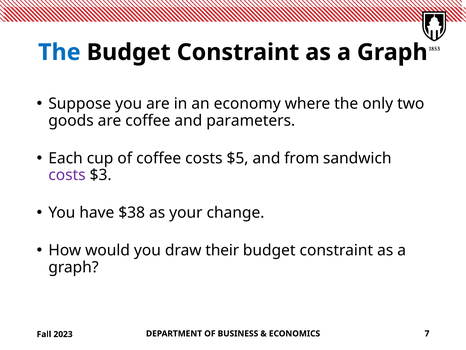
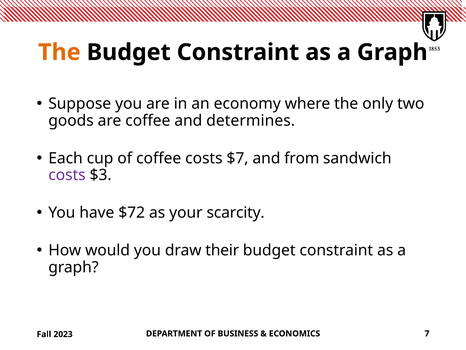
The at (59, 52) colour: blue -> orange
parameters: parameters -> determines
$5: $5 -> $7
$38: $38 -> $72
change: change -> scarcity
